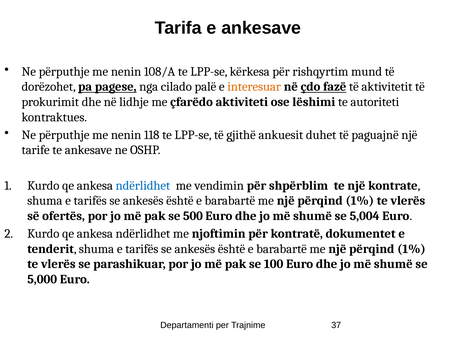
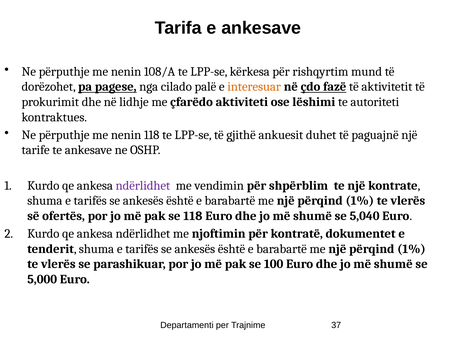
ndërlidhet at (143, 186) colour: blue -> purple
se 500: 500 -> 118
5,004: 5,004 -> 5,040
